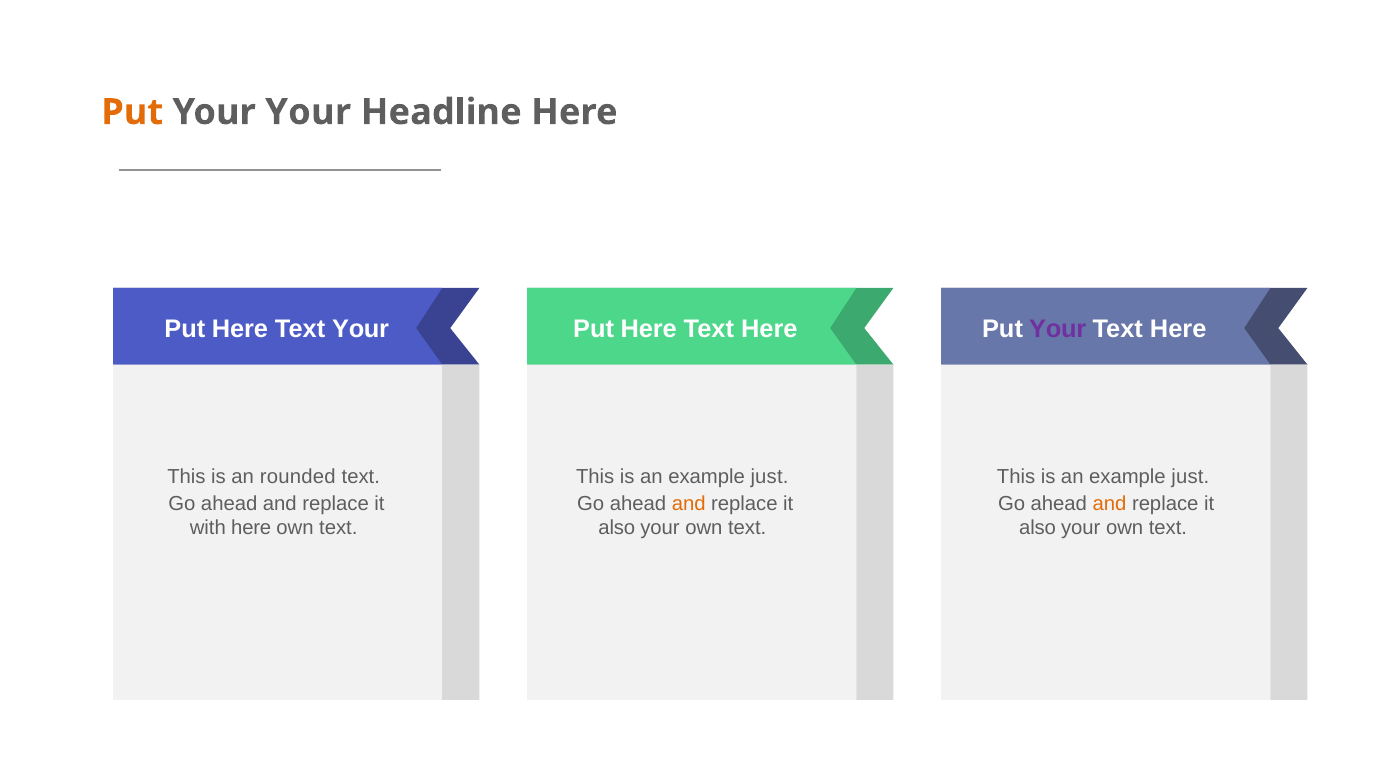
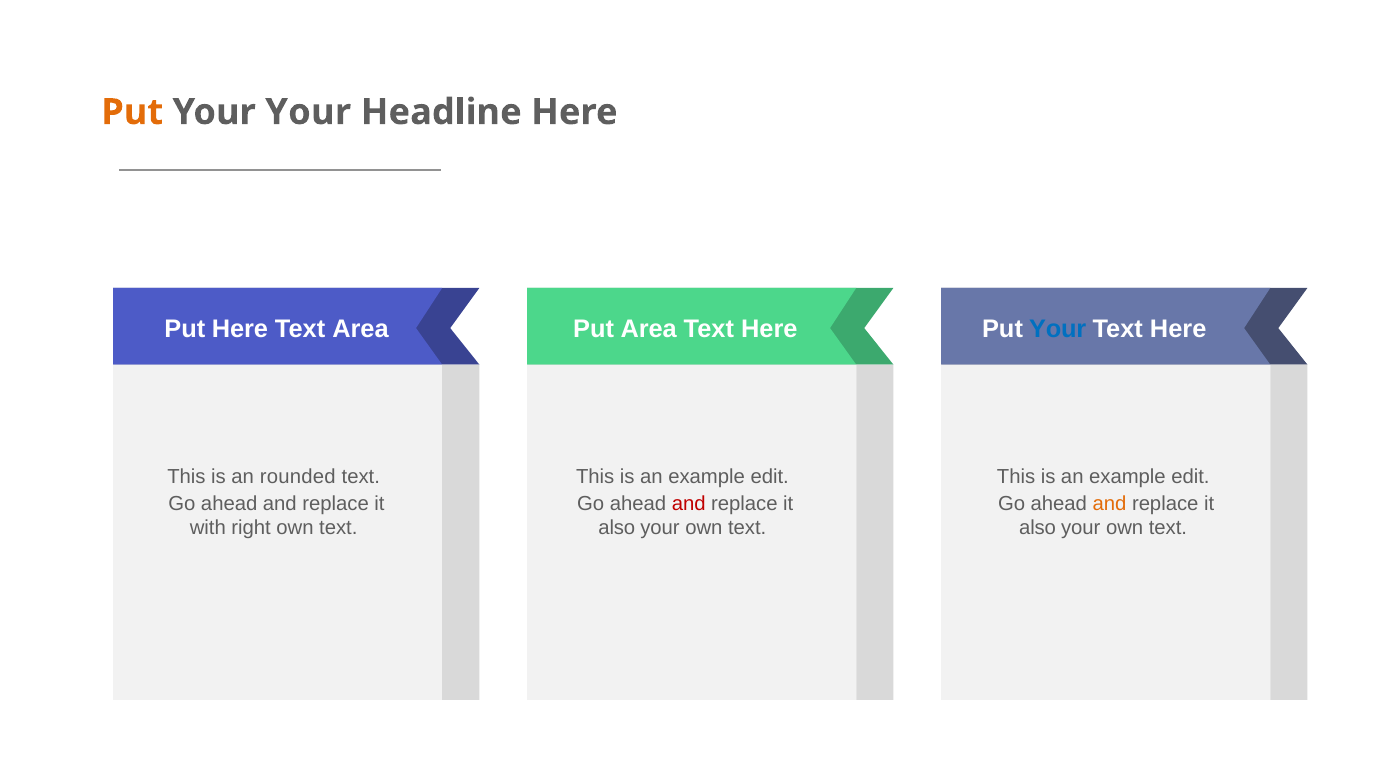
Text Your: Your -> Area
Here at (649, 329): Here -> Area
Your at (1058, 329) colour: purple -> blue
just at (770, 477): just -> edit
just at (1190, 477): just -> edit
and at (689, 504) colour: orange -> red
with here: here -> right
